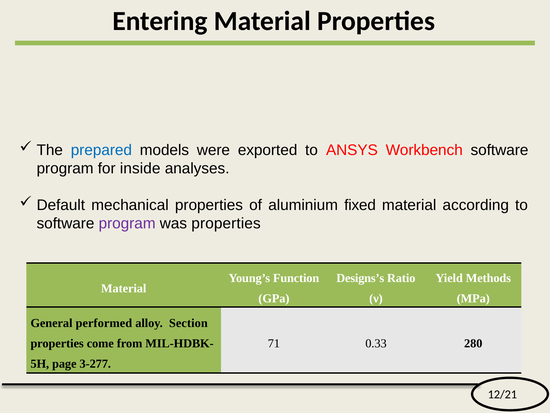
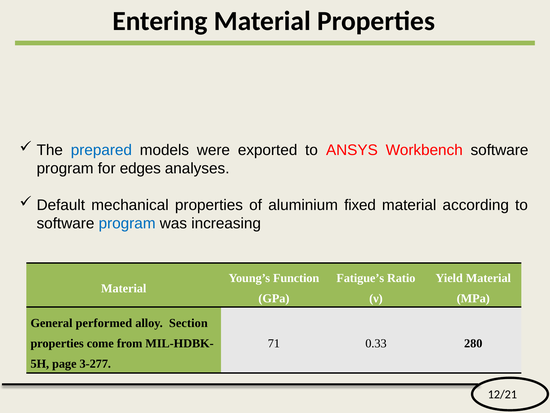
inside: inside -> edges
program at (127, 223) colour: purple -> blue
was properties: properties -> increasing
Designs’s: Designs’s -> Fatigue’s
Yield Methods: Methods -> Material
